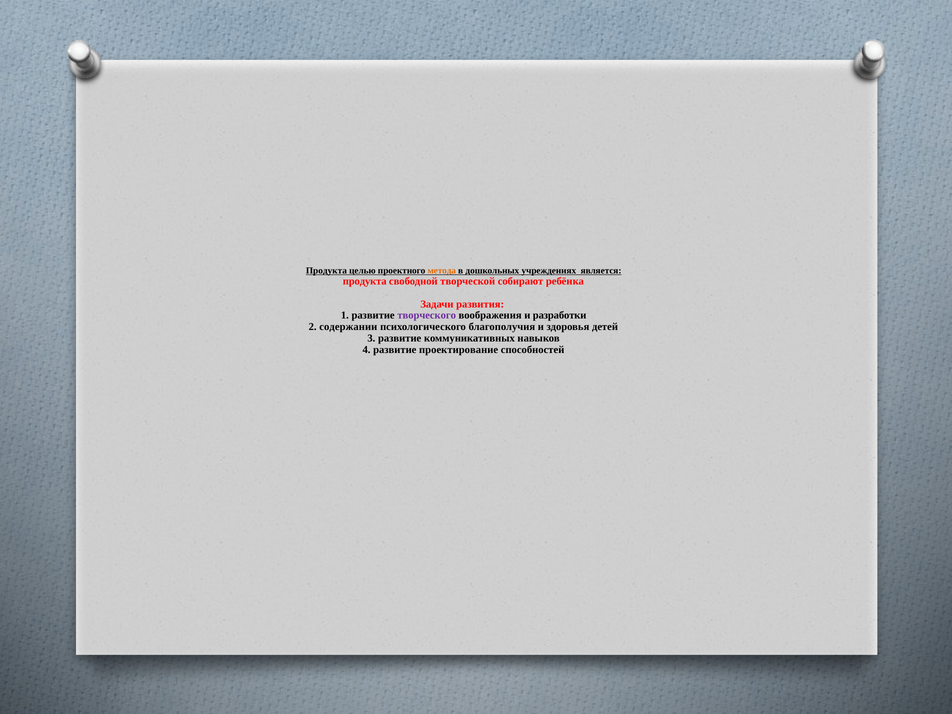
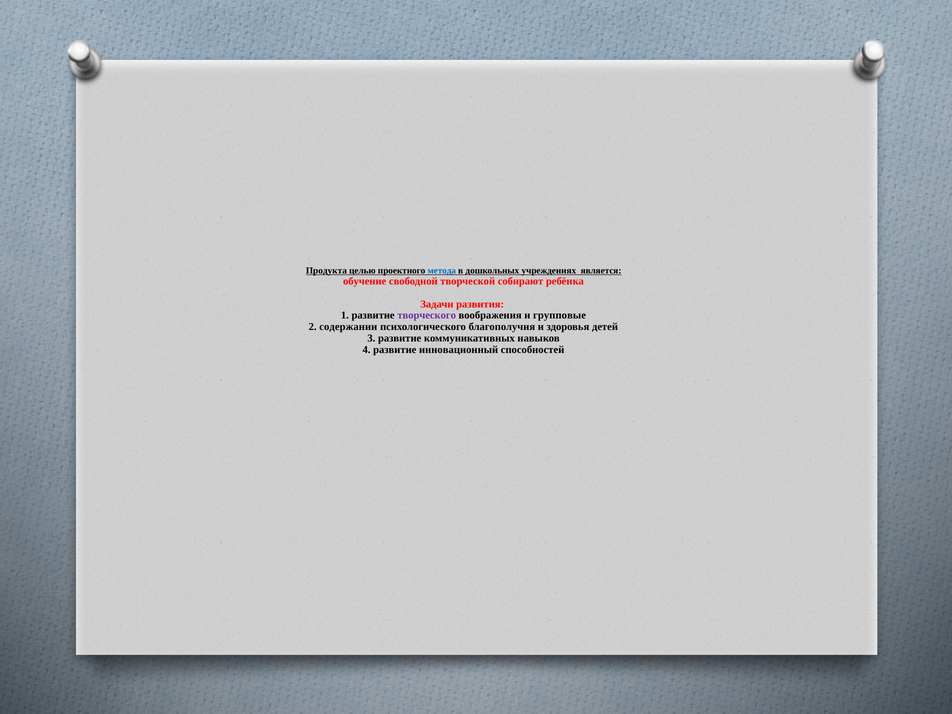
метода colour: orange -> blue
продукта at (365, 281): продукта -> обучение
разработки: разработки -> групповые
проектирование: проектирование -> инновационный
